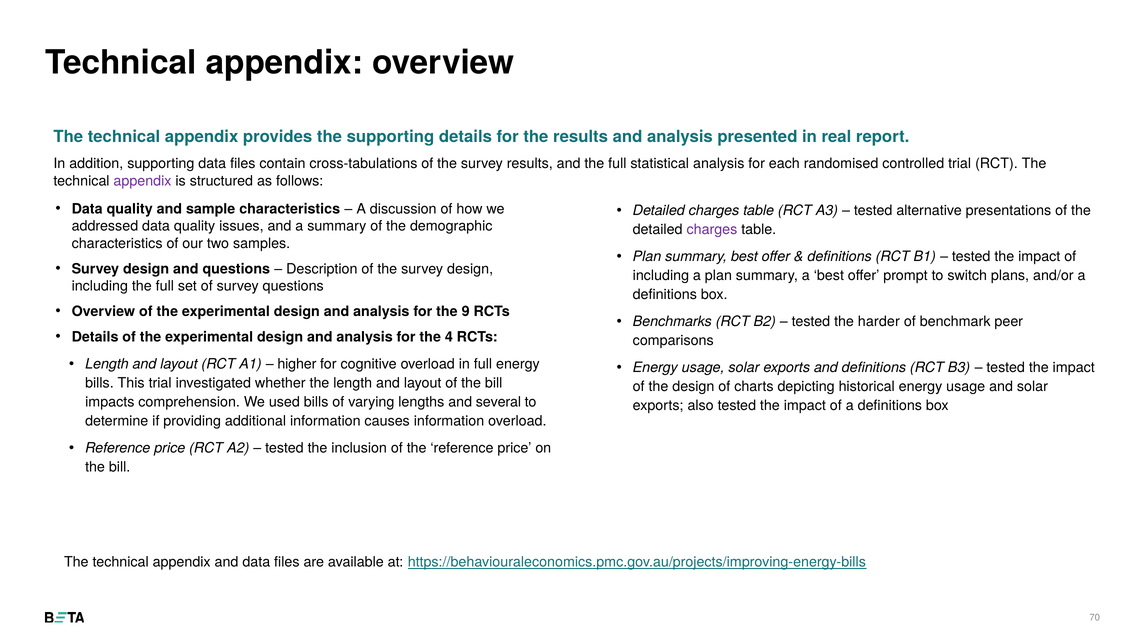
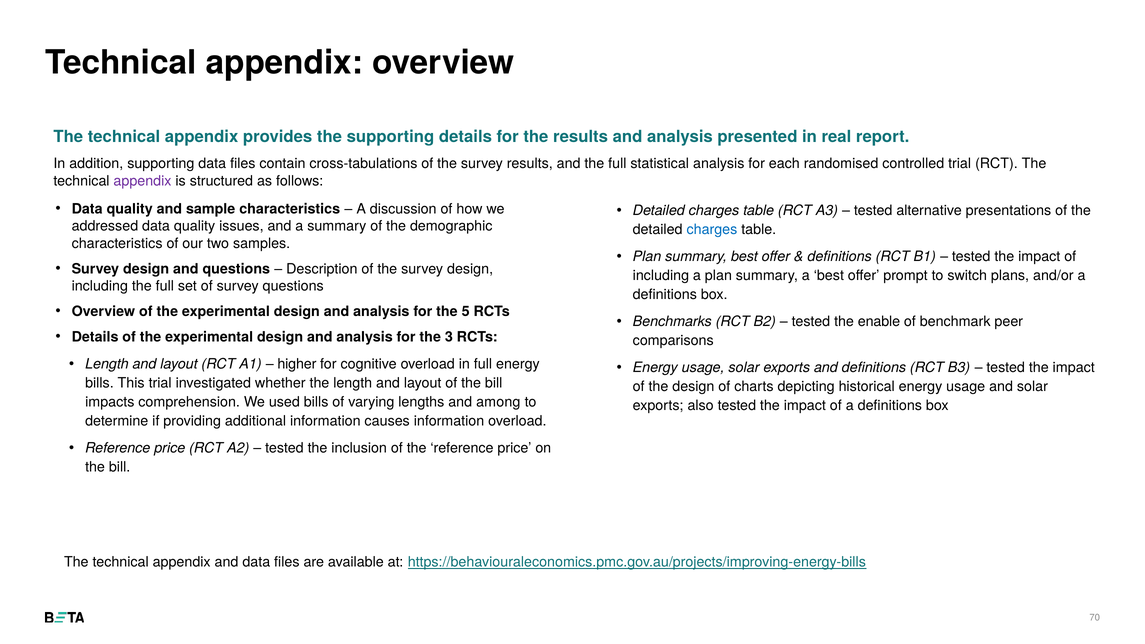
charges at (712, 230) colour: purple -> blue
9: 9 -> 5
harder: harder -> enable
4: 4 -> 3
several: several -> among
